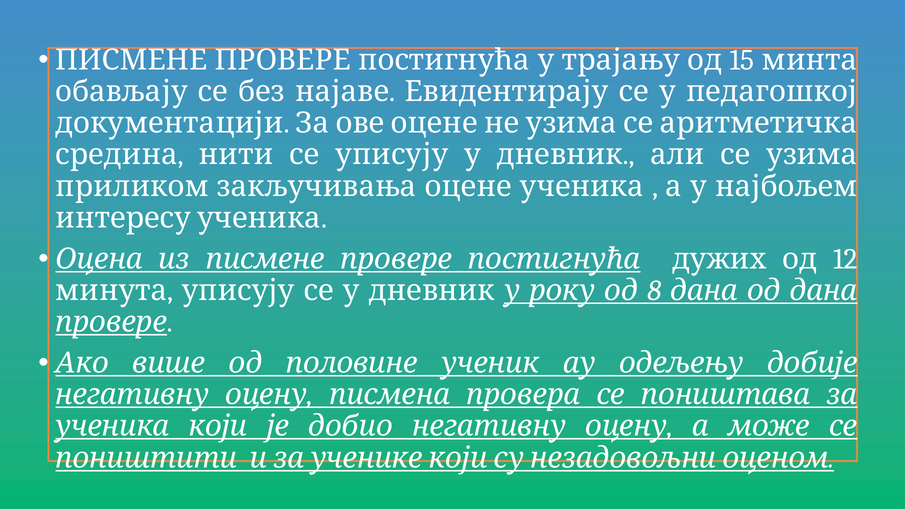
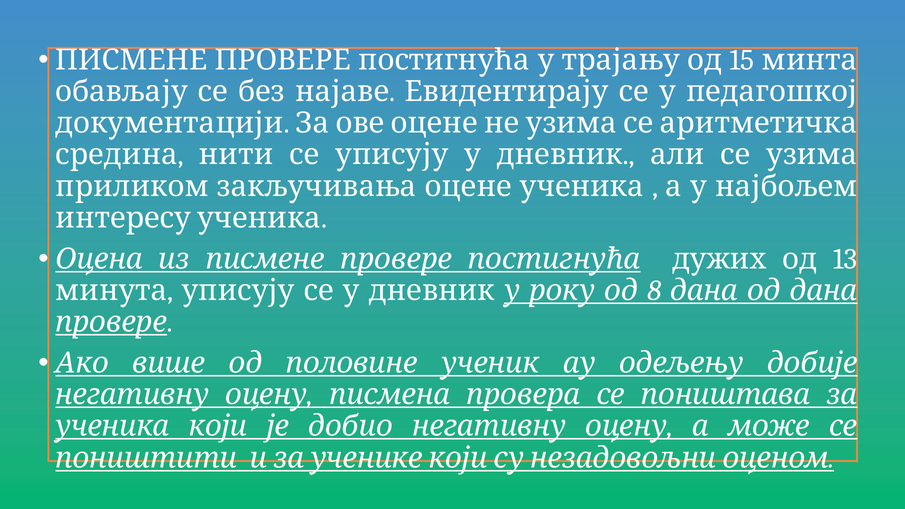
12: 12 -> 13
